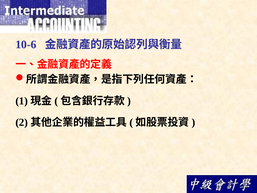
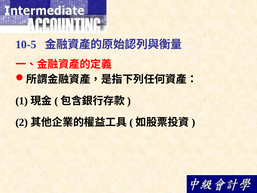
10-6: 10-6 -> 10-5
